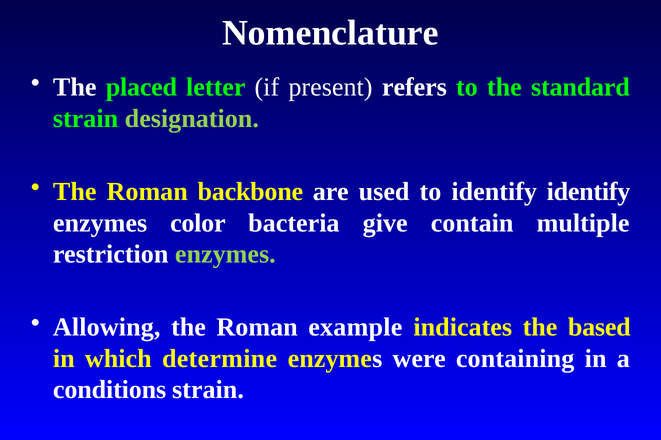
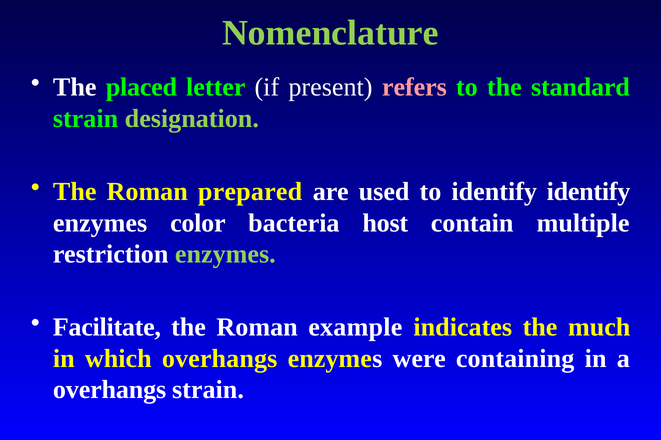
Nomenclature colour: white -> light green
refers colour: white -> pink
backbone: backbone -> prepared
give: give -> host
Allowing: Allowing -> Facilitate
based: based -> much
which determine: determine -> overhangs
conditions at (110, 390): conditions -> overhangs
